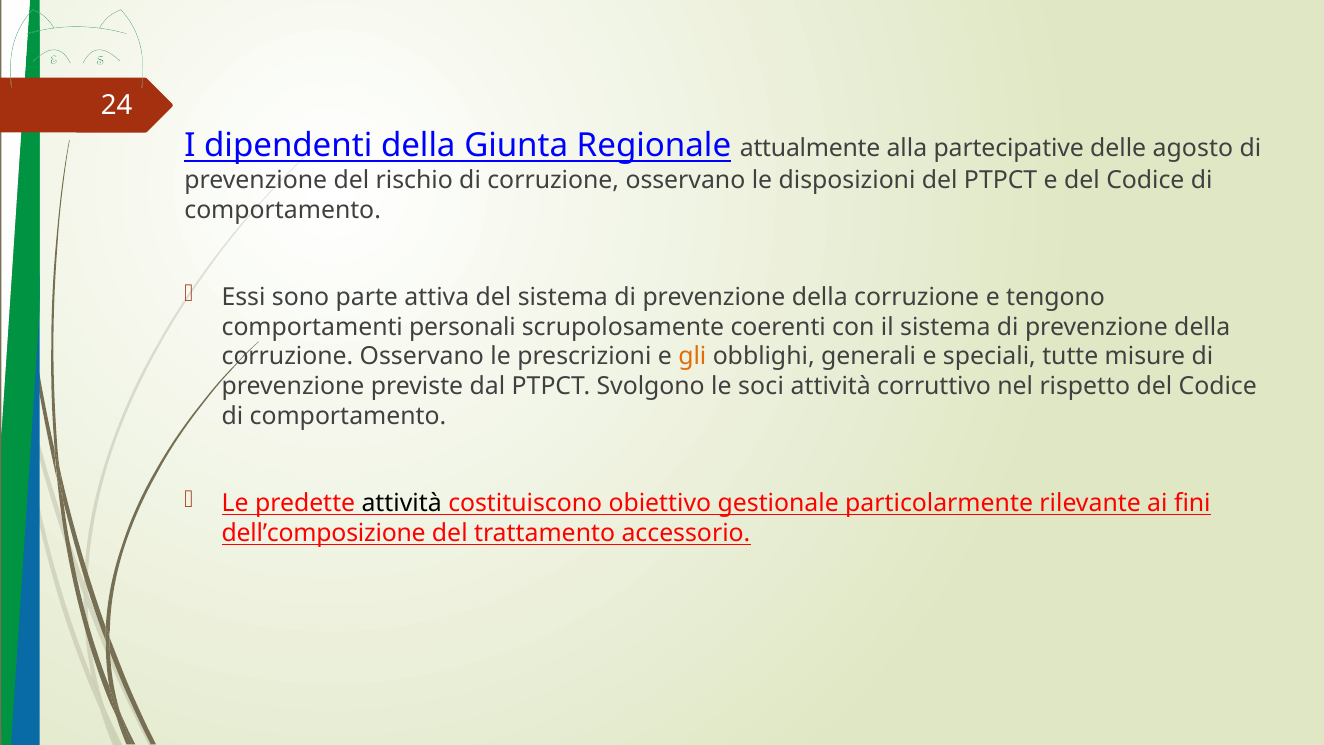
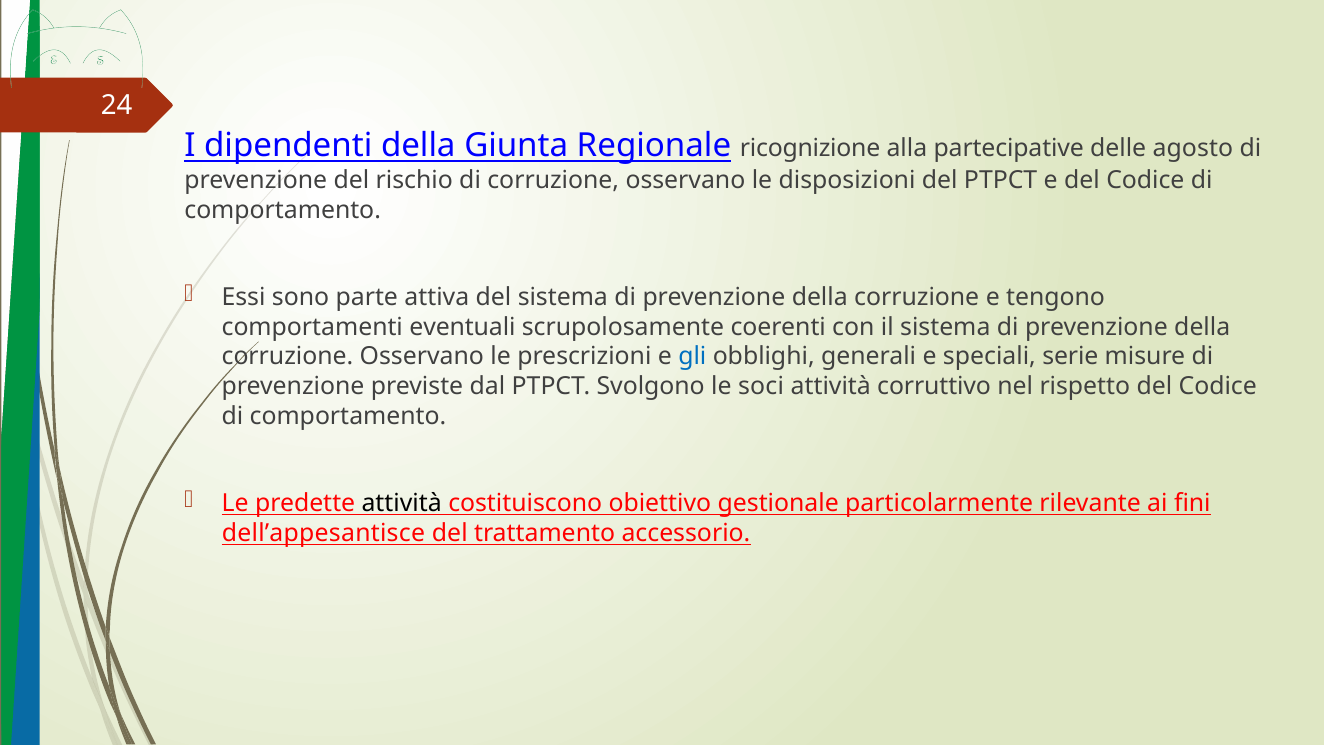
attualmente: attualmente -> ricognizione
personali: personali -> eventuali
gli colour: orange -> blue
tutte: tutte -> serie
dell’composizione: dell’composizione -> dell’appesantisce
